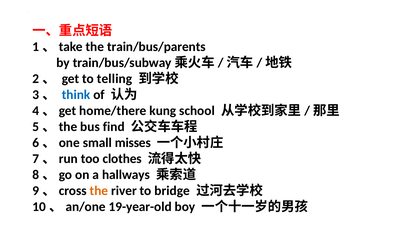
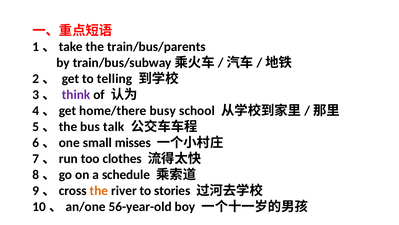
think colour: blue -> purple
kung: kung -> busy
find: find -> talk
hallways: hallways -> schedule
bridge: bridge -> stories
19-year-old: 19-year-old -> 56-year-old
